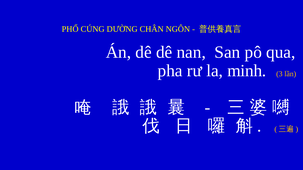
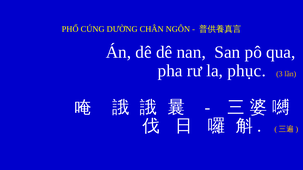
minh: minh -> phục
